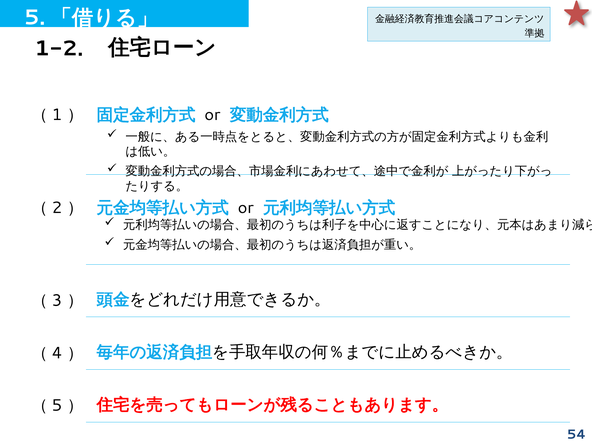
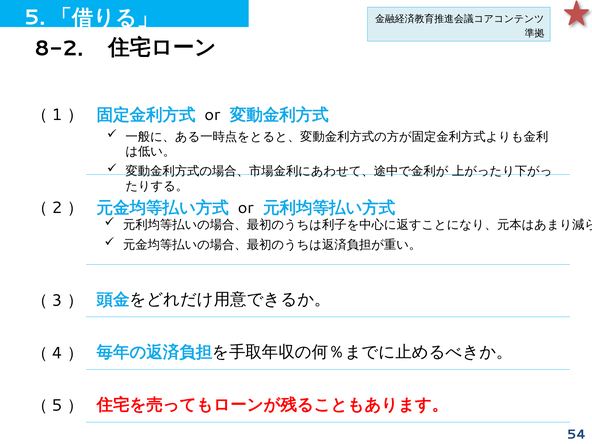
1-2: 1-2 -> 8-2
